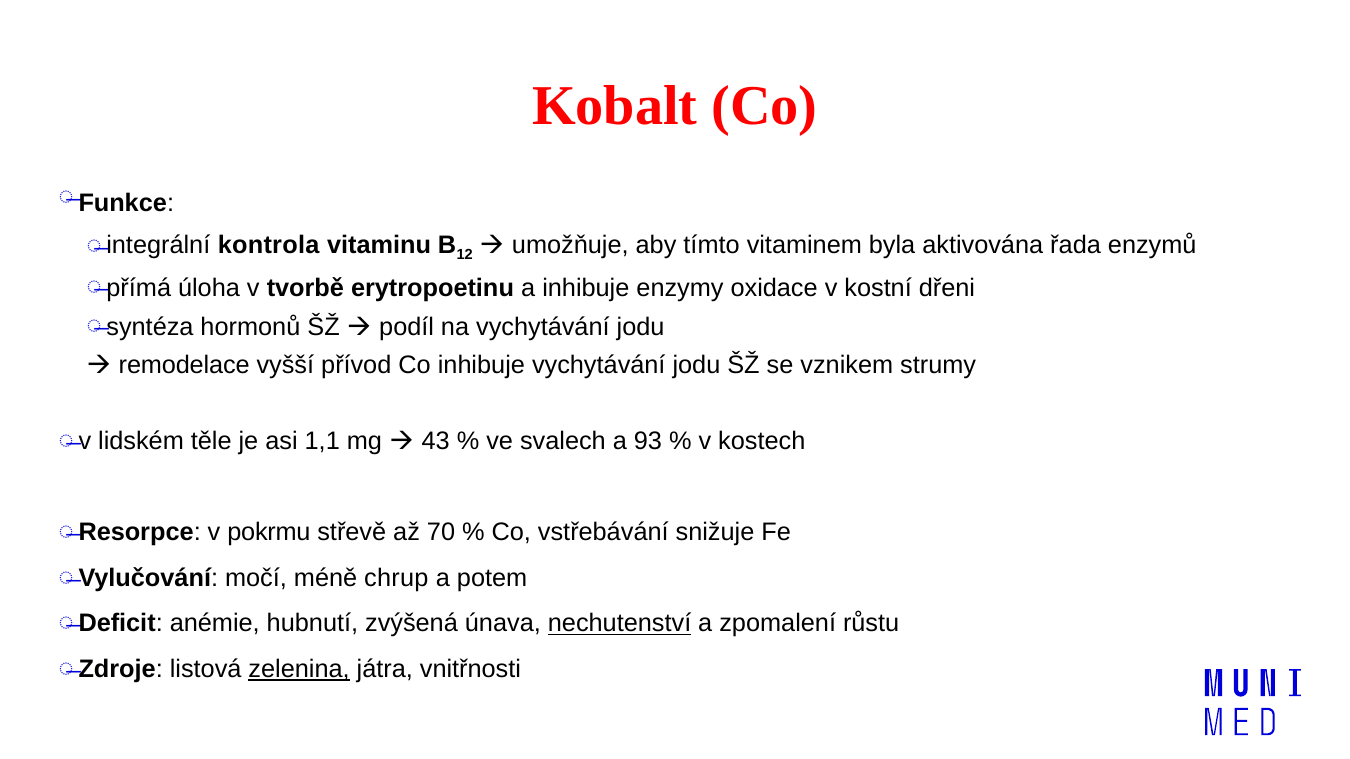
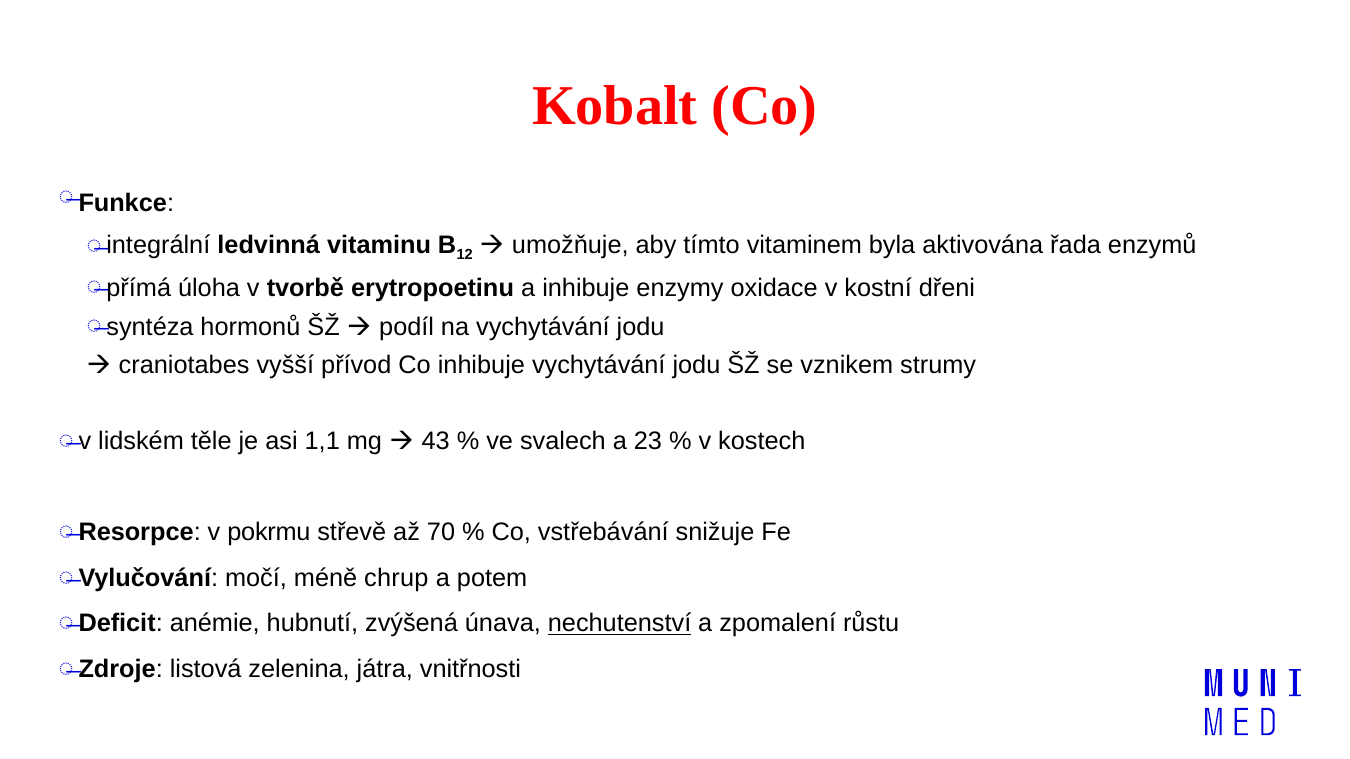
kontrola: kontrola -> ledvinná
remodelace: remodelace -> craniotabes
93: 93 -> 23
zelenina underline: present -> none
